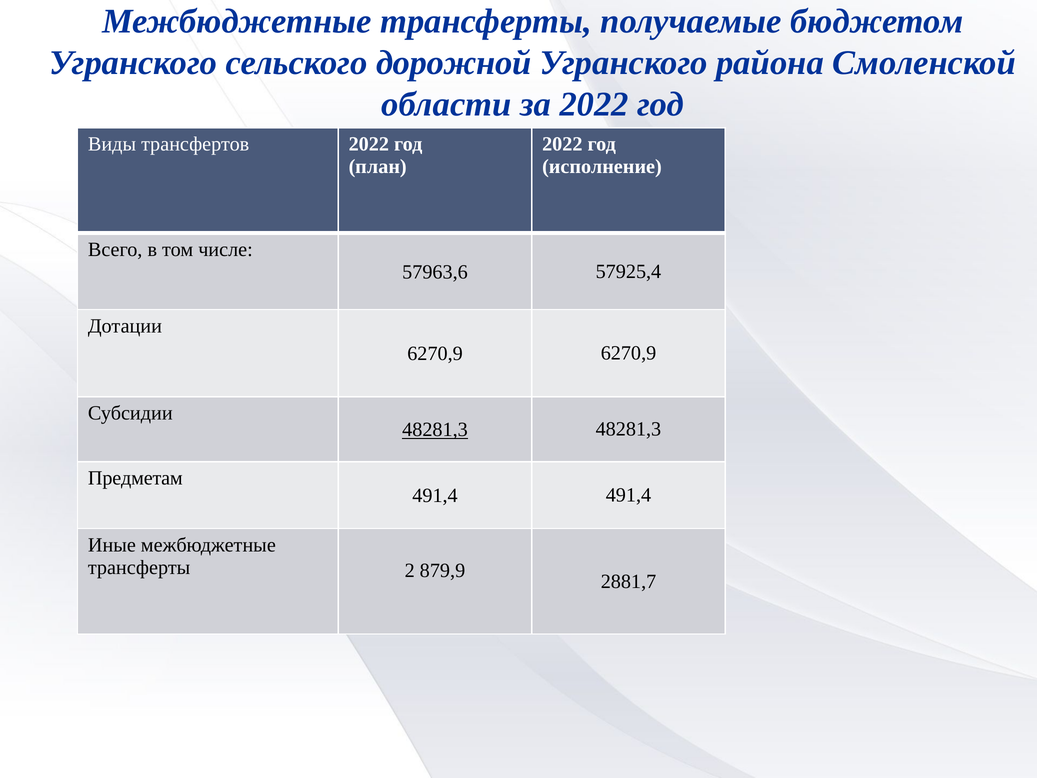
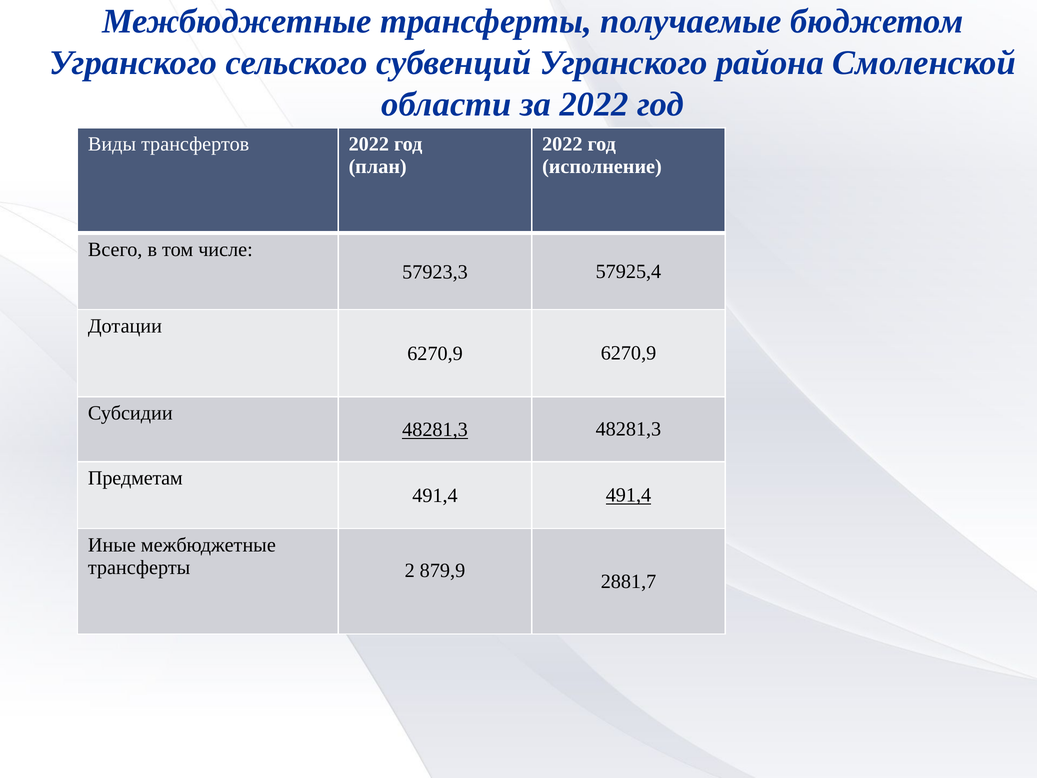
дорожной: дорожной -> субвенций
57963,6: 57963,6 -> 57923,3
491,4 at (628, 495) underline: none -> present
